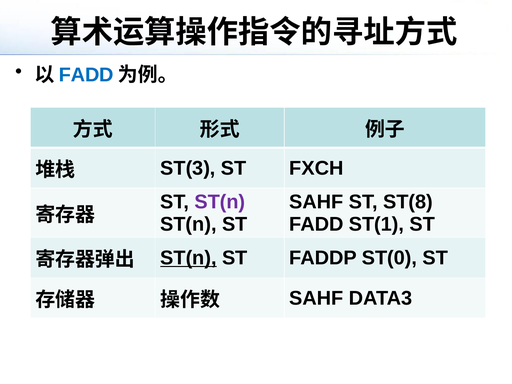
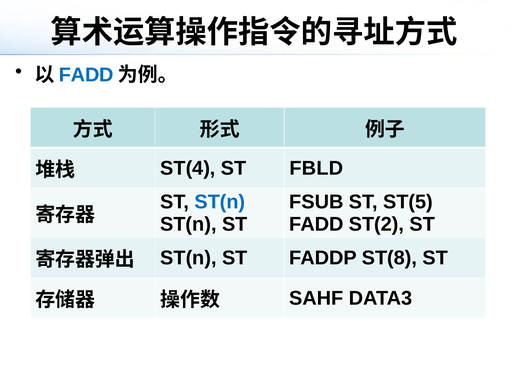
ST(3: ST(3 -> ST(4
FXCH: FXCH -> FBLD
ST(n at (220, 202) colour: purple -> blue
SAHF at (316, 202): SAHF -> FSUB
ST(8: ST(8 -> ST(5
ST(1: ST(1 -> ST(2
ST(n at (188, 258) underline: present -> none
ST(0: ST(0 -> ST(8
